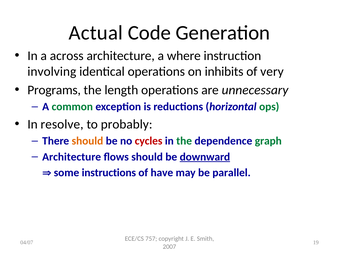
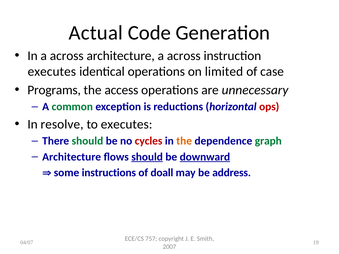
architecture a where: where -> across
involving at (52, 72): involving -> executes
inhibits: inhibits -> limited
very: very -> case
length: length -> access
ops colour: green -> red
to probably: probably -> executes
should at (87, 141) colour: orange -> green
the at (184, 141) colour: green -> orange
should at (147, 157) underline: none -> present
have: have -> doall
parallel: parallel -> address
